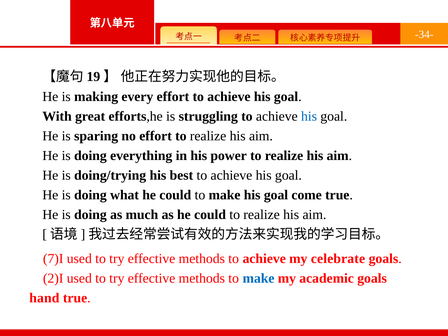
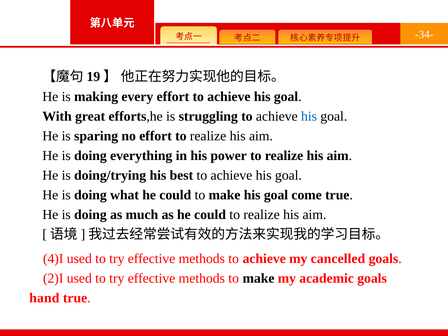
7)I: 7)I -> 4)I
celebrate: celebrate -> cancelled
make at (259, 278) colour: blue -> black
